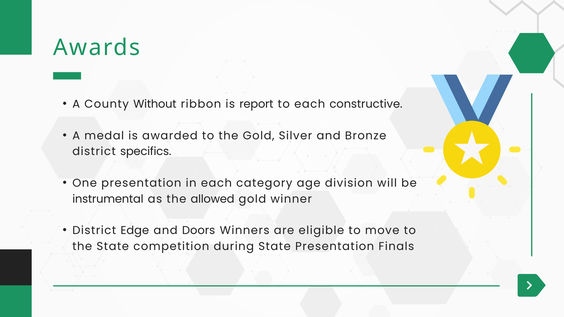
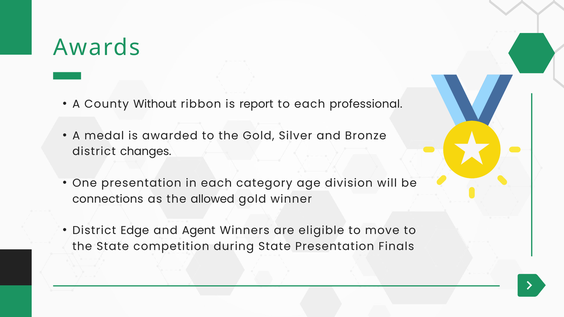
constructive: constructive -> professional
specifics: specifics -> changes
instrumental: instrumental -> connections
Doors: Doors -> Agent
